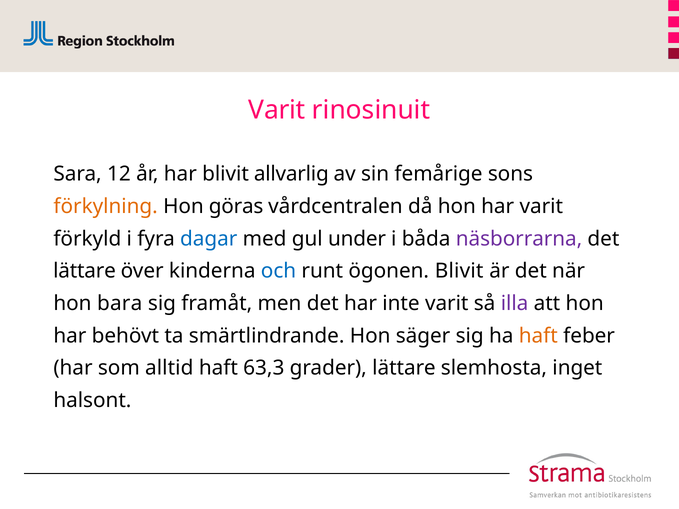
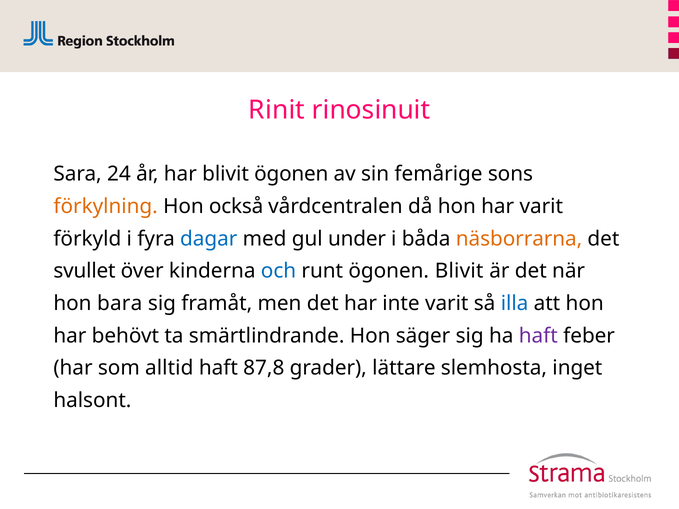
Varit at (277, 110): Varit -> Rinit
12: 12 -> 24
blivit allvarlig: allvarlig -> ögonen
göras: göras -> också
näsborrarna colour: purple -> orange
lättare at (85, 271): lättare -> svullet
illa colour: purple -> blue
haft at (538, 336) colour: orange -> purple
63,3: 63,3 -> 87,8
